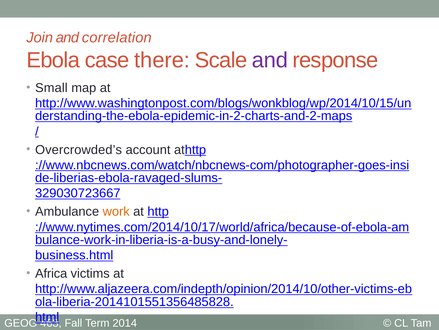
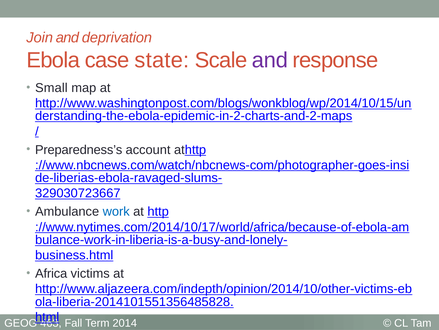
correlation: correlation -> deprivation
there: there -> state
Overcrowded’s: Overcrowded’s -> Preparedness’s
work colour: orange -> blue
